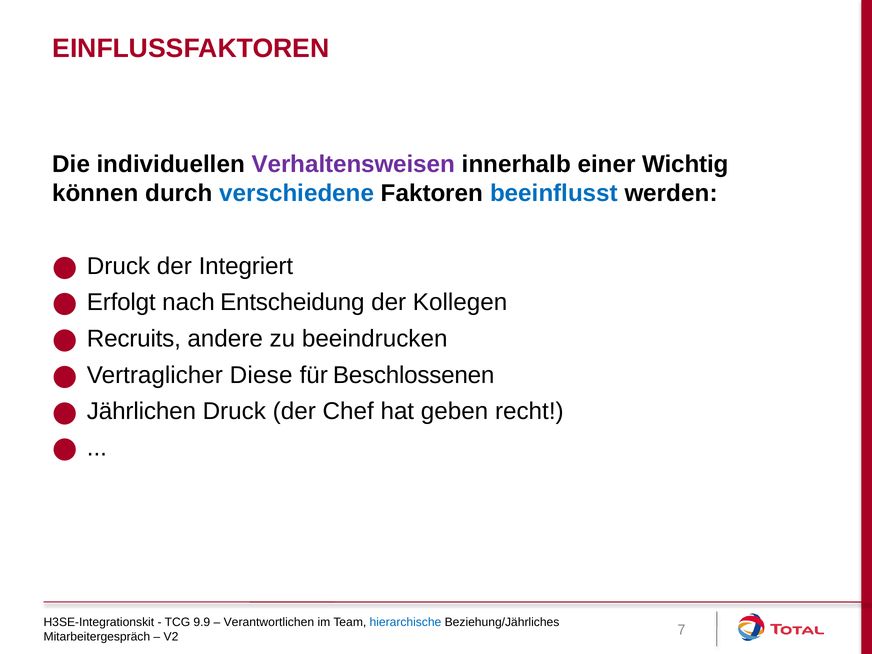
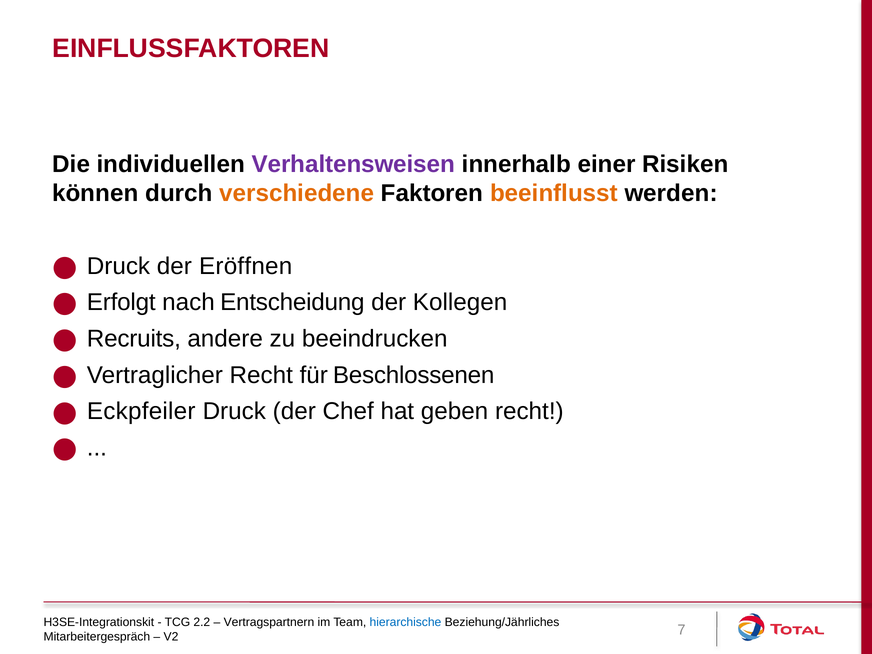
Wichtig: Wichtig -> Risiken
verschiedene colour: blue -> orange
beeinflusst colour: blue -> orange
Integriert: Integriert -> Eröffnen
Vertraglicher Diese: Diese -> Recht
Jährlichen: Jährlichen -> Eckpfeiler
9.9: 9.9 -> 2.2
Verantwortlichen: Verantwortlichen -> Vertragspartnern
